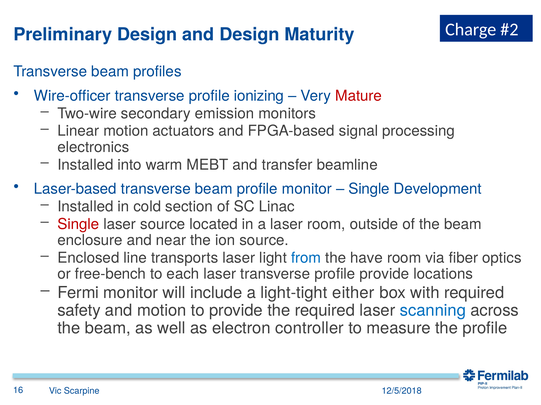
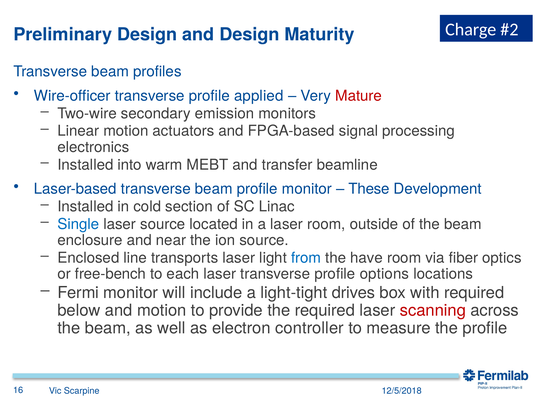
ionizing: ionizing -> applied
Single at (369, 189): Single -> These
Single at (78, 225) colour: red -> blue
profile provide: provide -> options
either: either -> drives
safety: safety -> below
scanning colour: blue -> red
